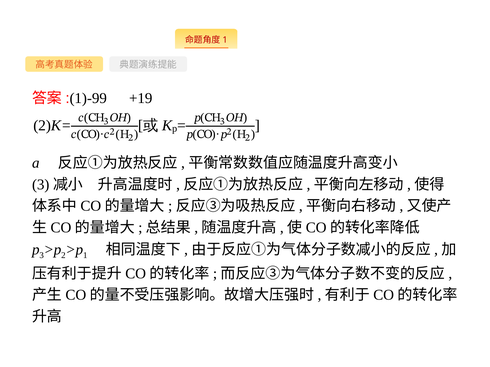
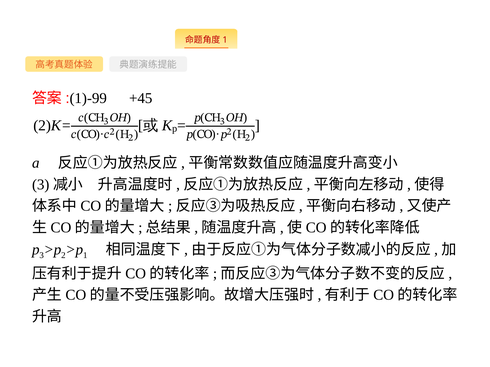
+19: +19 -> +45
